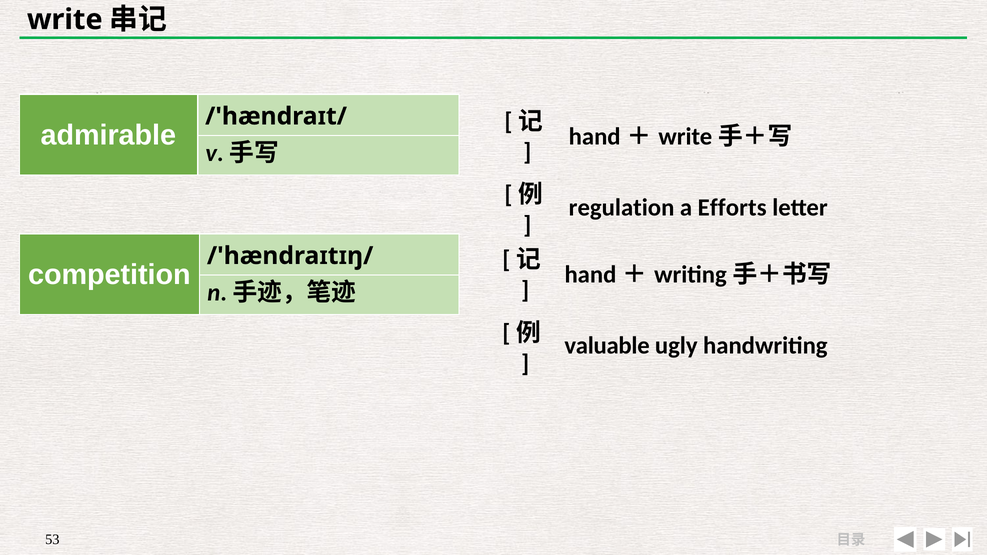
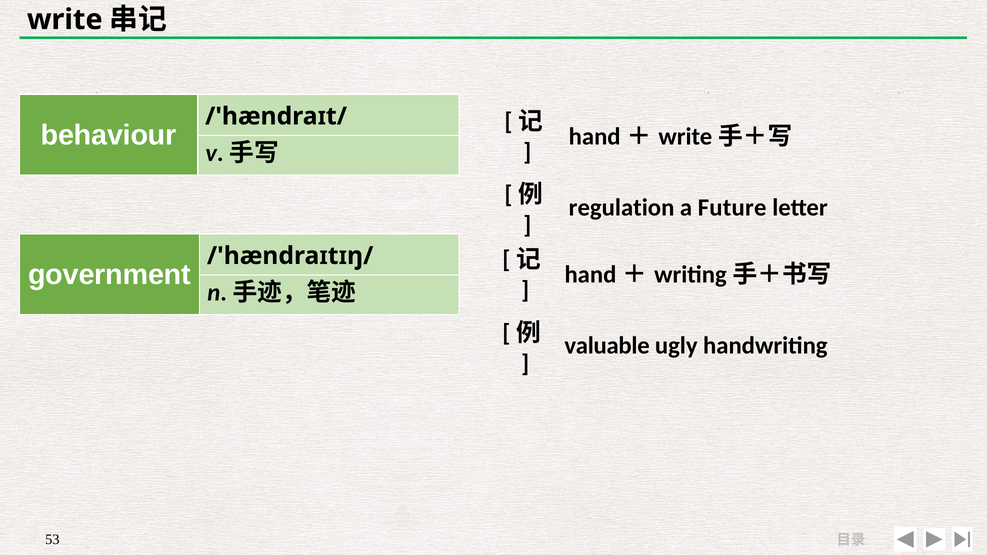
admirable: admirable -> behaviour
Efforts: Efforts -> Future
competition: competition -> government
